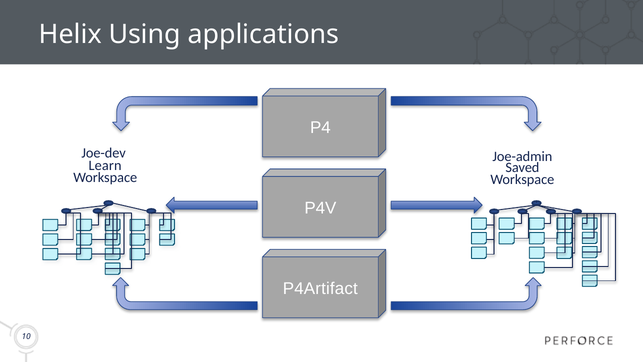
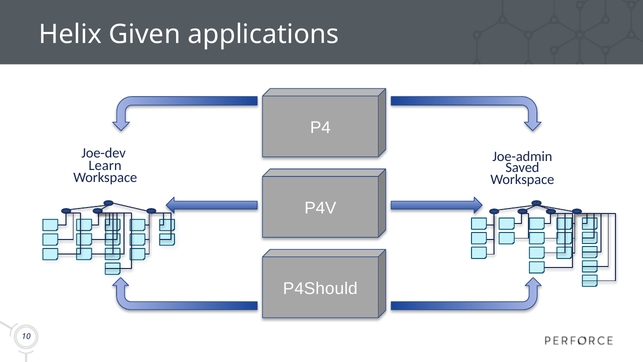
Using: Using -> Given
P4Artifact: P4Artifact -> P4Should
